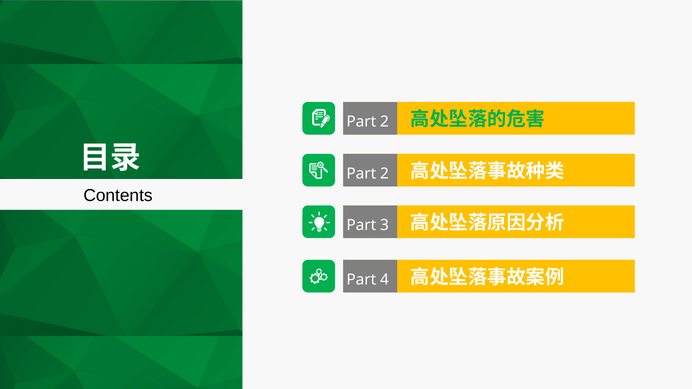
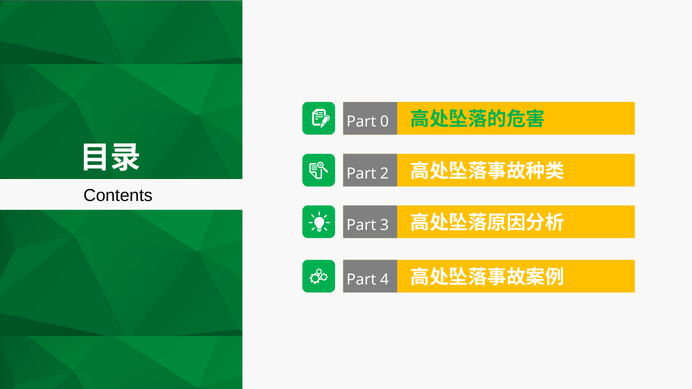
2 at (384, 122): 2 -> 0
